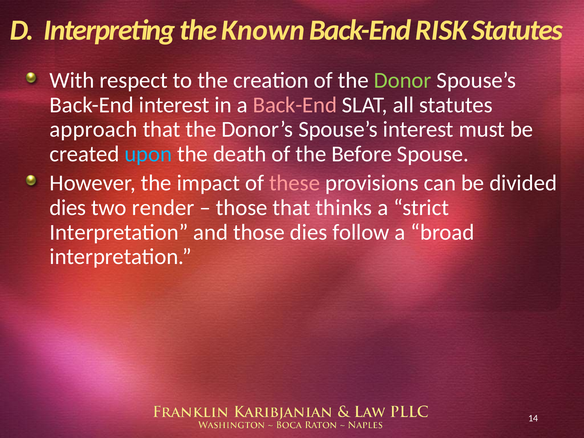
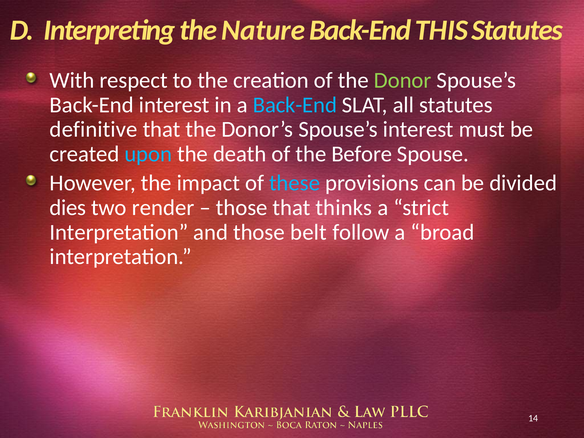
Known: Known -> Nature
RISK: RISK -> THIS
Back-End at (295, 105) colour: pink -> light blue
approach: approach -> definitive
these colour: pink -> light blue
those dies: dies -> belt
